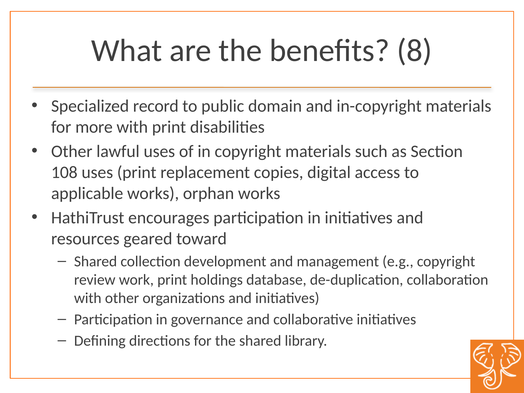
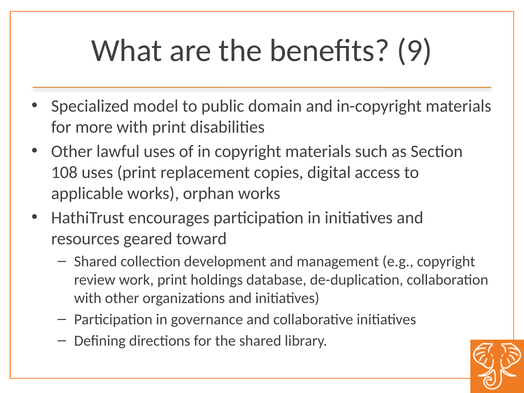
8: 8 -> 9
record: record -> model
